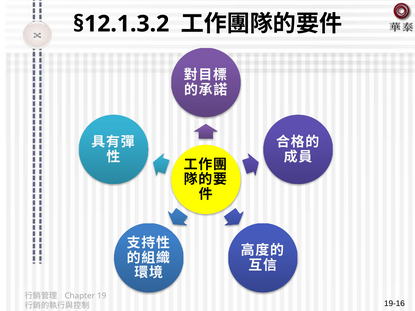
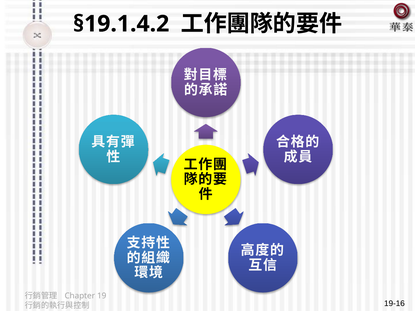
§12.1.3.2: §12.1.3.2 -> §19.1.4.2
